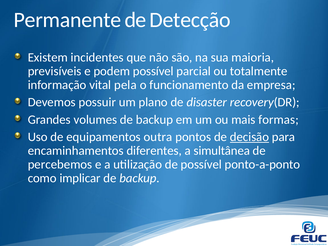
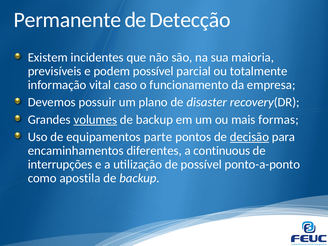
pela: pela -> caso
volumes underline: none -> present
outra: outra -> parte
simultânea: simultânea -> continuous
percebemos: percebemos -> interrupções
implicar: implicar -> apostila
